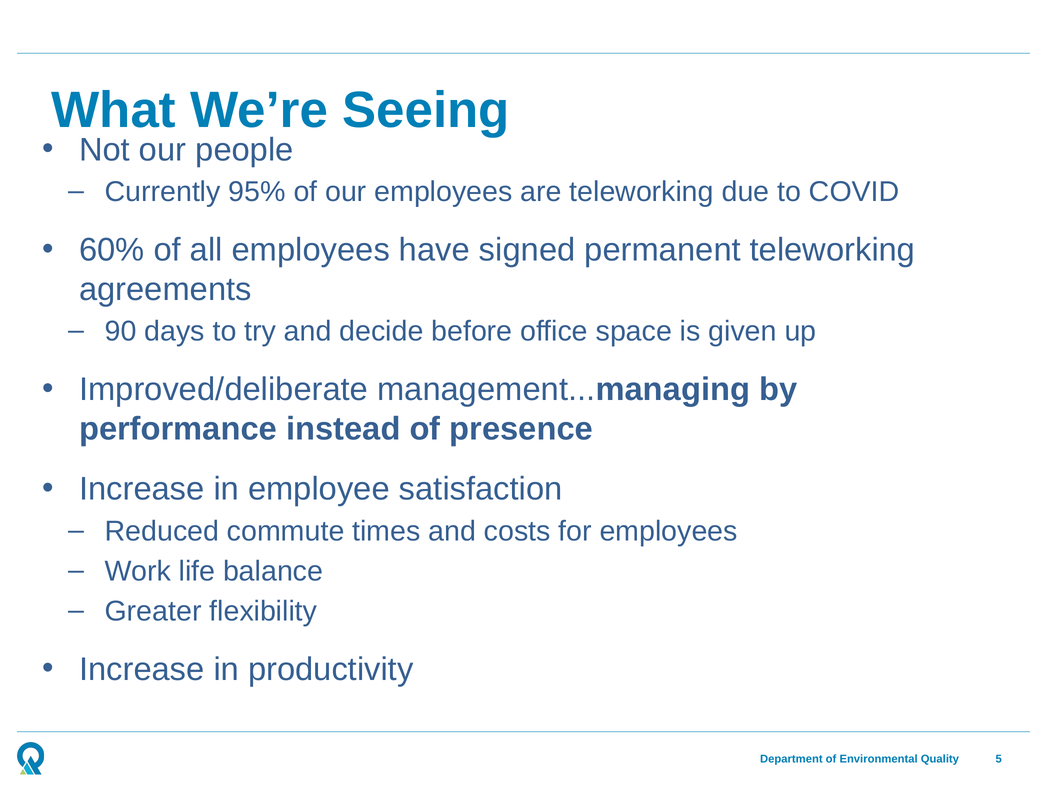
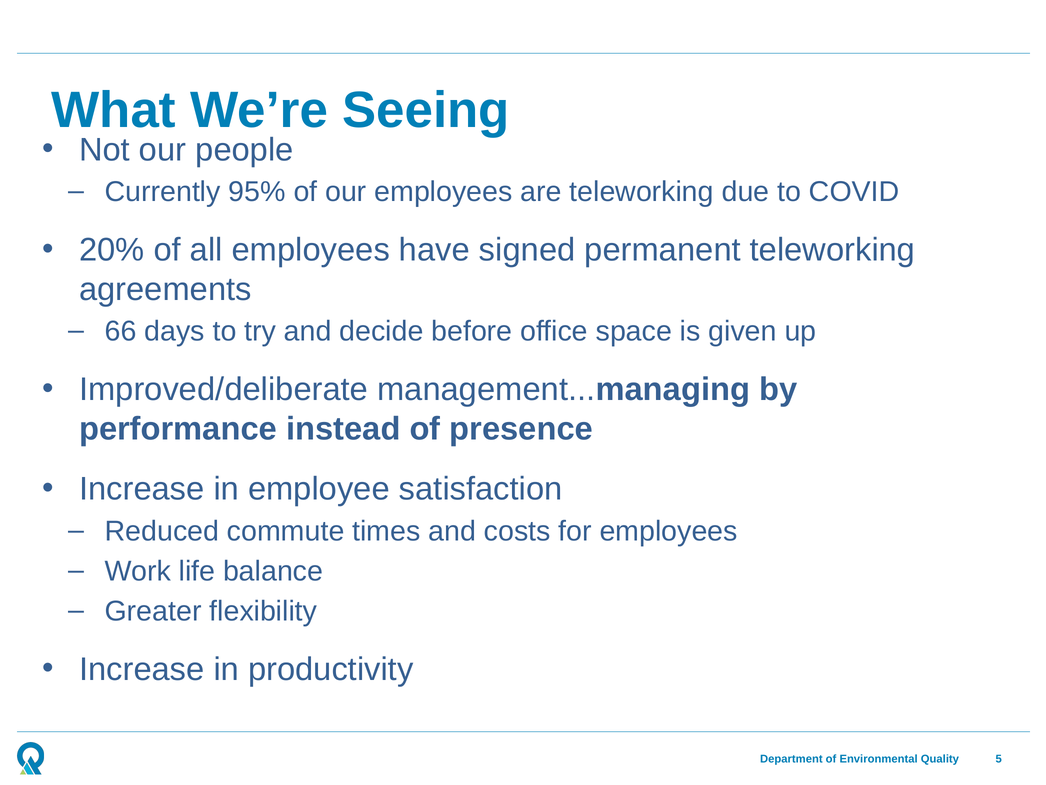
60%: 60% -> 20%
90: 90 -> 66
